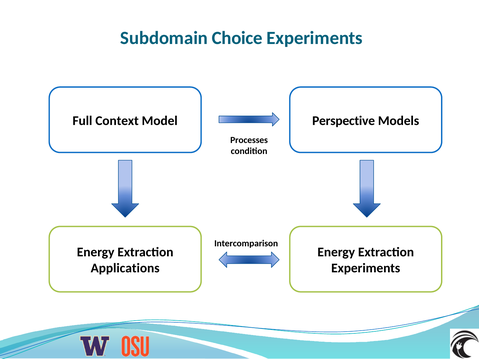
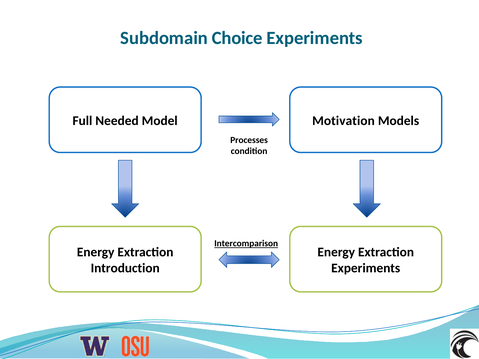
Context: Context -> Needed
Perspective: Perspective -> Motivation
Intercomparison underline: none -> present
Applications: Applications -> Introduction
